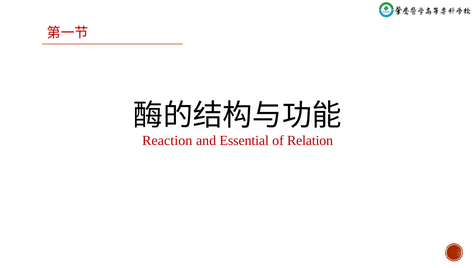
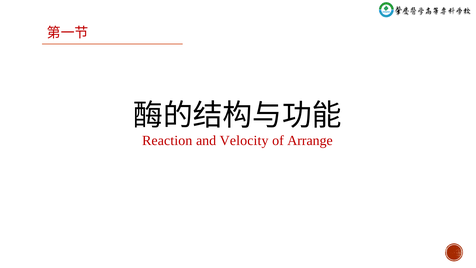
Essential: Essential -> Velocity
Relation: Relation -> Arrange
